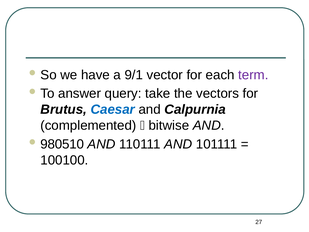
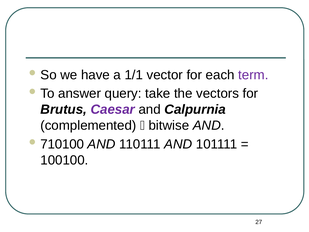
9/1: 9/1 -> 1/1
Caesar colour: blue -> purple
980510: 980510 -> 710100
